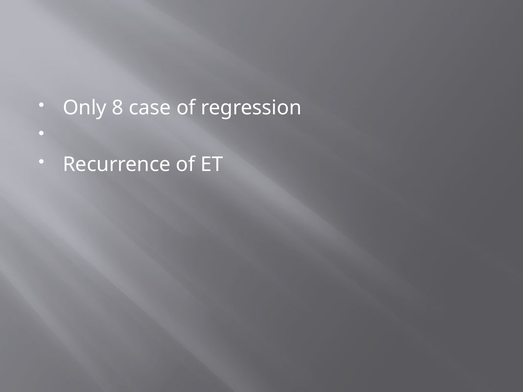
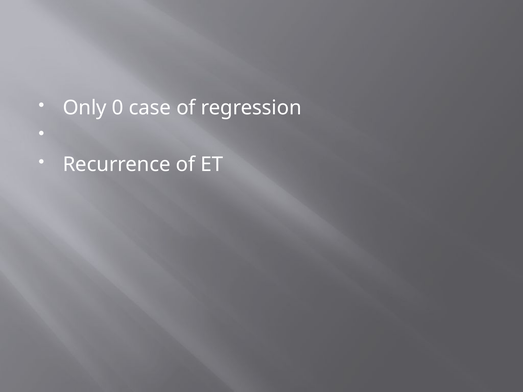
8: 8 -> 0
